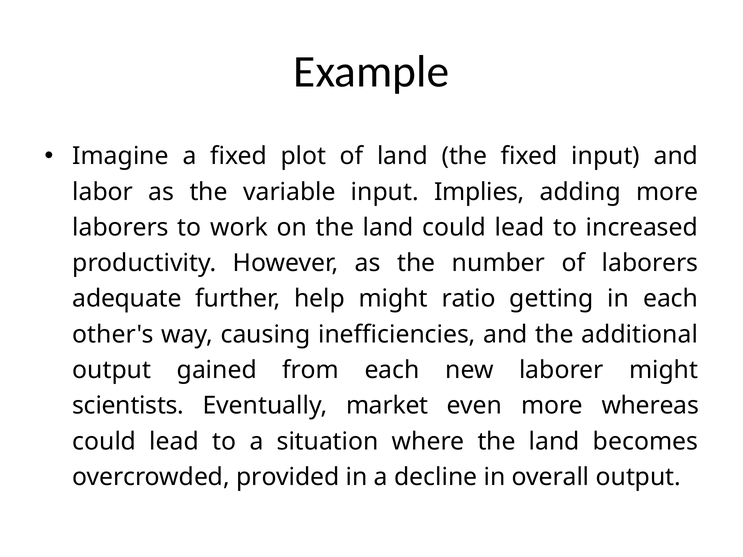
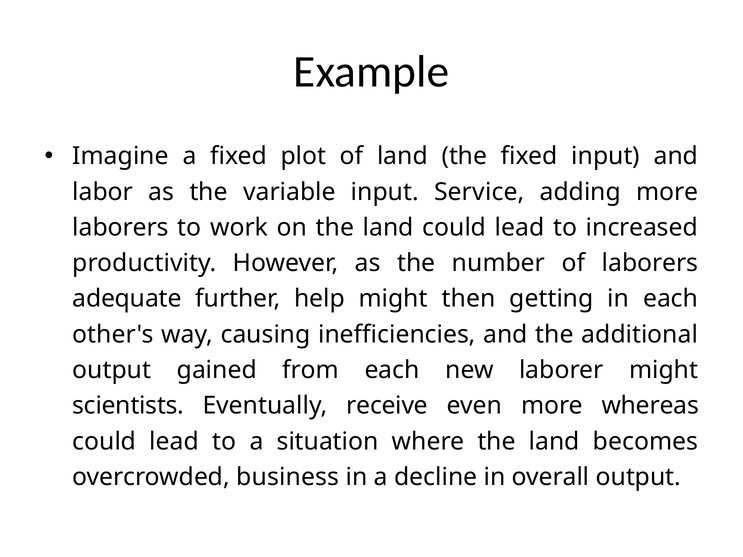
Implies: Implies -> Service
ratio: ratio -> then
market: market -> receive
provided: provided -> business
